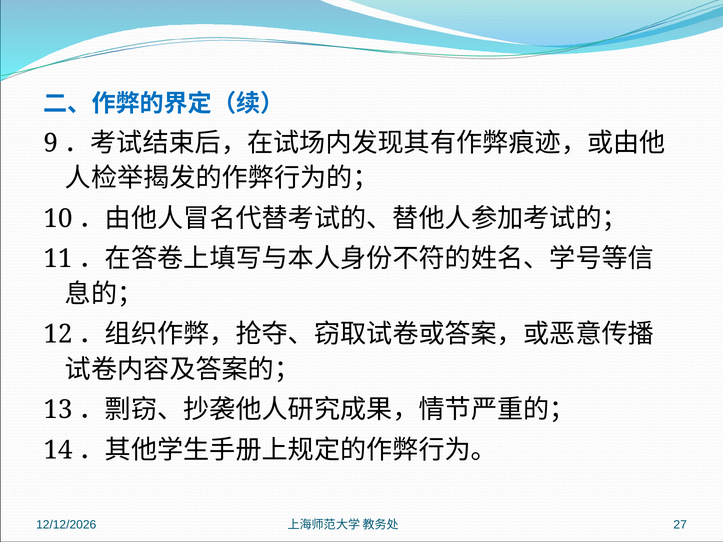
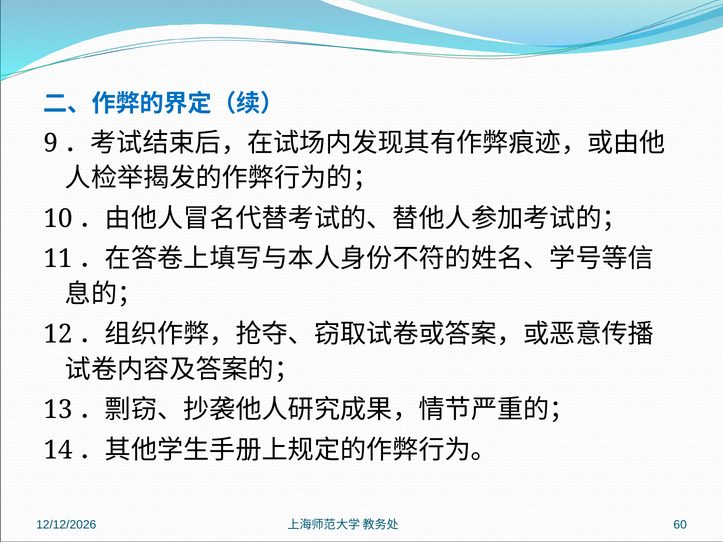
27: 27 -> 60
